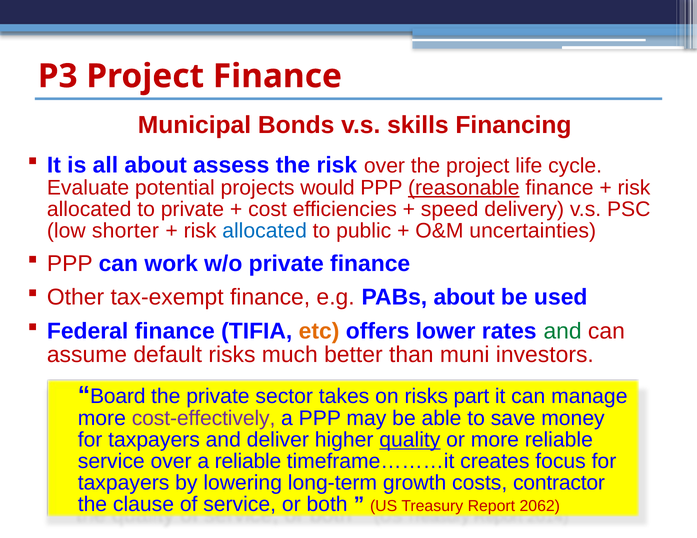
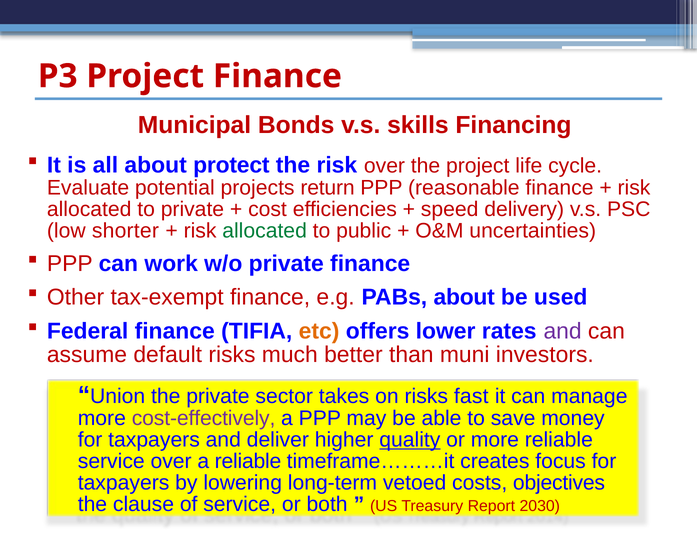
assess: assess -> protect
would: would -> return
reasonable underline: present -> none
allocated at (265, 231) colour: blue -> green
and at (563, 332) colour: green -> purple
Board: Board -> Union
part: part -> fast
growth: growth -> vetoed
contractor: contractor -> objectives
2062: 2062 -> 2030
